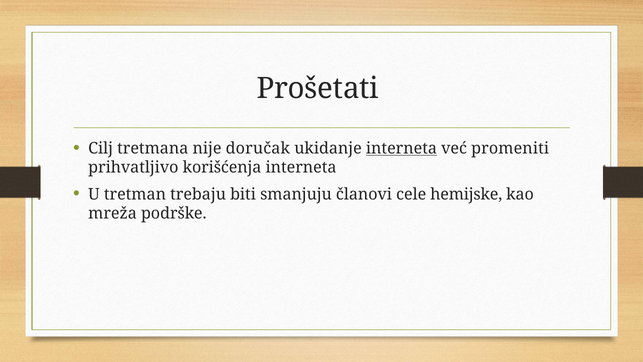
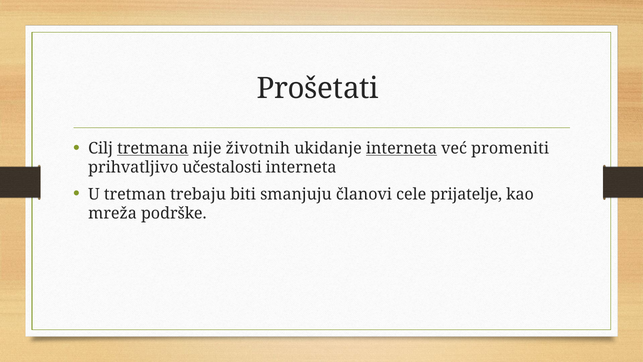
tretmana underline: none -> present
doručak: doručak -> životnih
korišćenja: korišćenja -> učestalosti
hemijske: hemijske -> prijatelje
